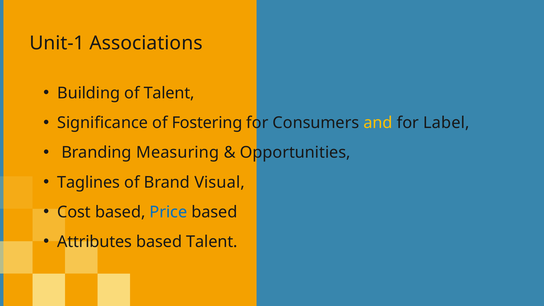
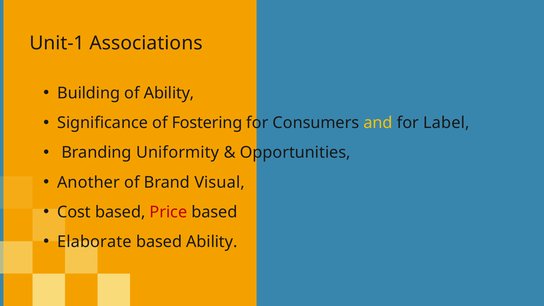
of Talent: Talent -> Ability
Measuring: Measuring -> Uniformity
Taglines: Taglines -> Another
Price colour: blue -> red
Attributes: Attributes -> Elaborate
based Talent: Talent -> Ability
